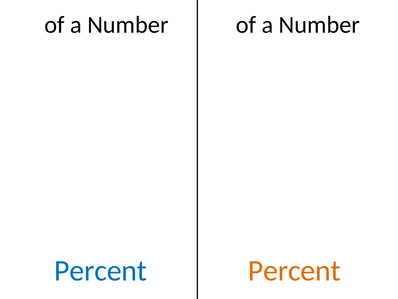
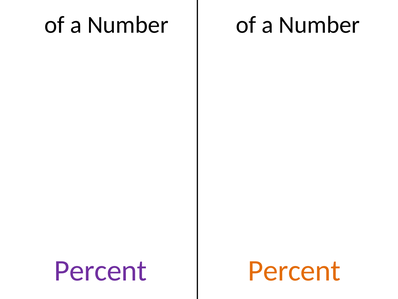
Percent at (101, 270) colour: blue -> purple
